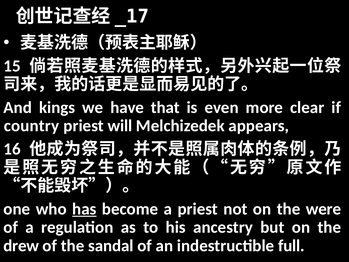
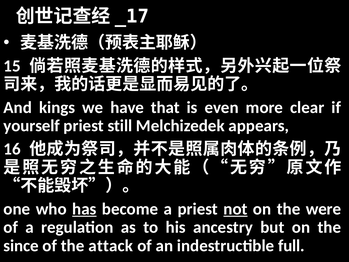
country: country -> yourself
will: will -> still
not underline: none -> present
drew: drew -> since
sandal: sandal -> attack
